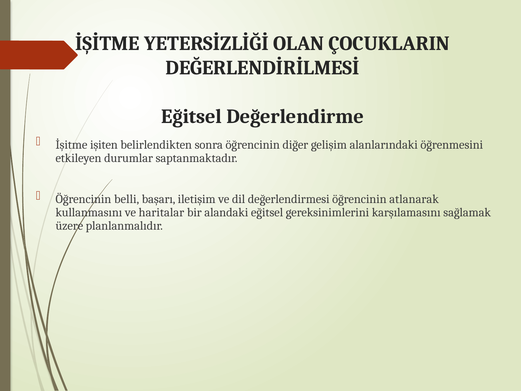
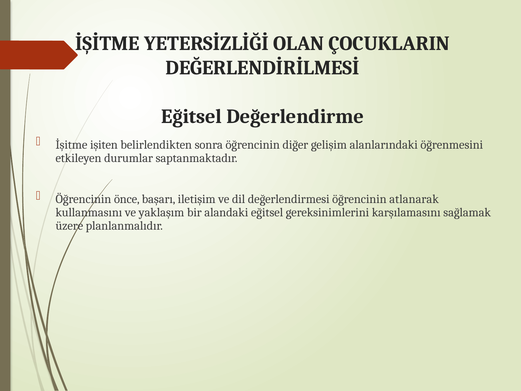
belli: belli -> önce
haritalar: haritalar -> yaklaşım
